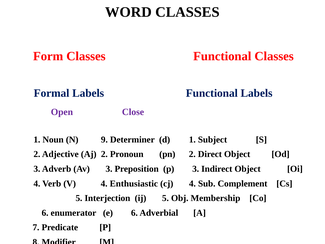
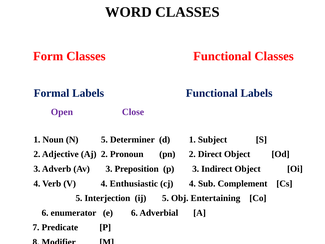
N 9: 9 -> 5
Membership: Membership -> Entertaining
